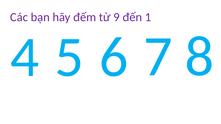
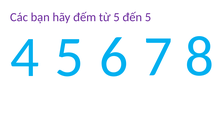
từ 9: 9 -> 5
đến 1: 1 -> 5
